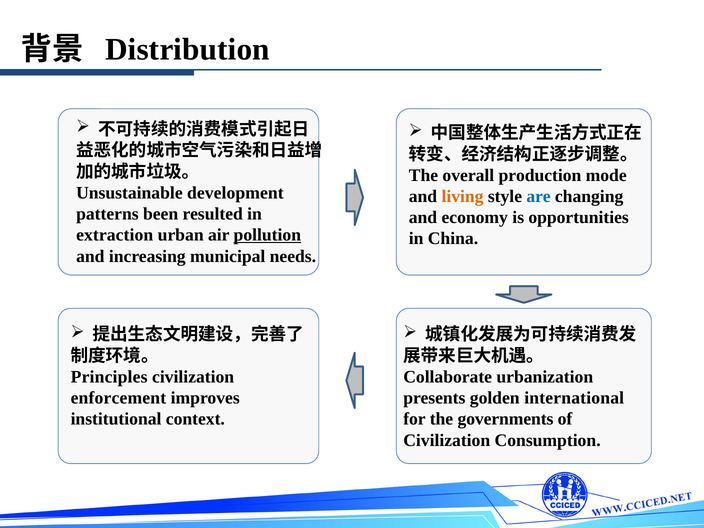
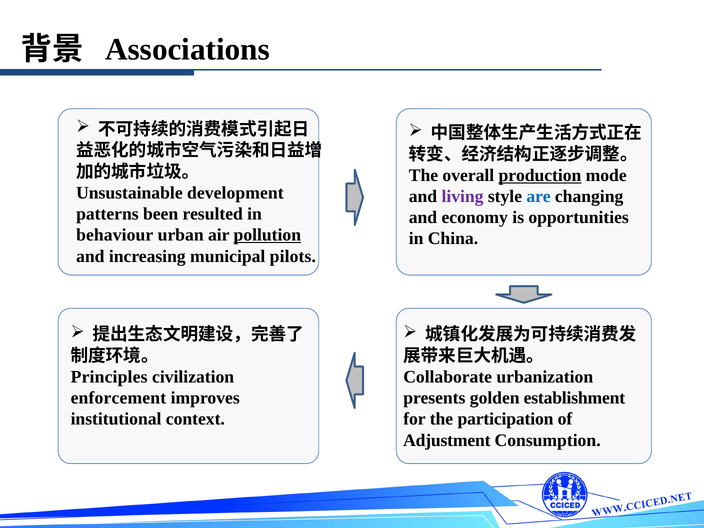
Distribution: Distribution -> Associations
production underline: none -> present
living colour: orange -> purple
extraction: extraction -> behaviour
needs: needs -> pilots
international: international -> establishment
governments: governments -> participation
Civilization at (447, 440): Civilization -> Adjustment
